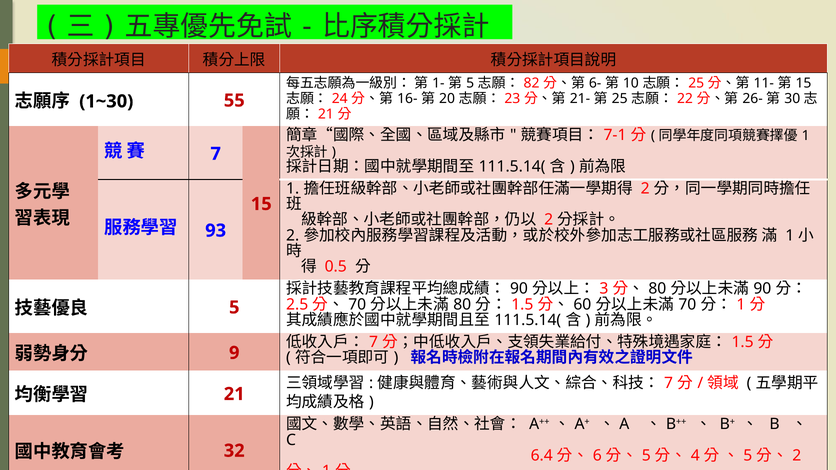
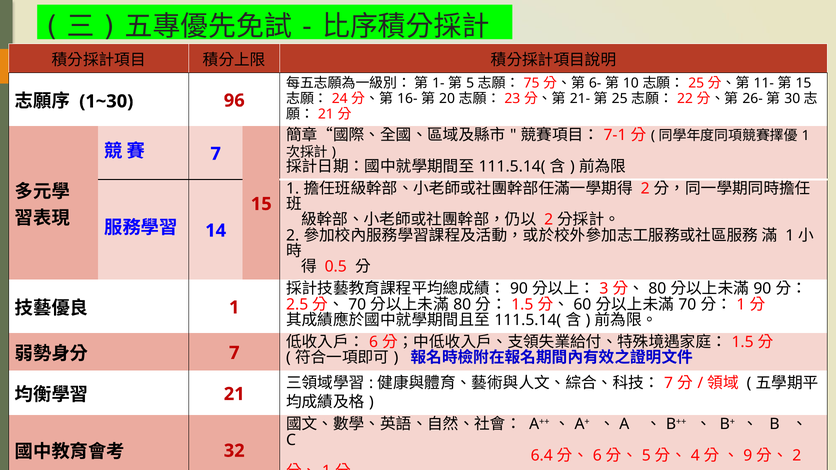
82: 82 -> 75
55: 55 -> 96
93: 93 -> 14
5 at (234, 308): 5 -> 1
7 at (373, 342): 7 -> 6
9 at (234, 353): 9 -> 7
5 at (748, 456): 5 -> 9
